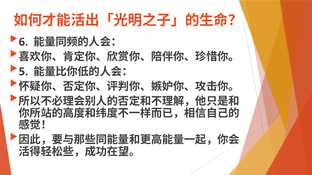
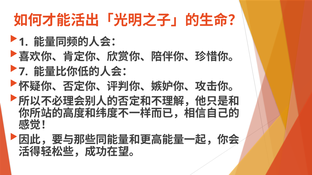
6: 6 -> 1
5: 5 -> 7
